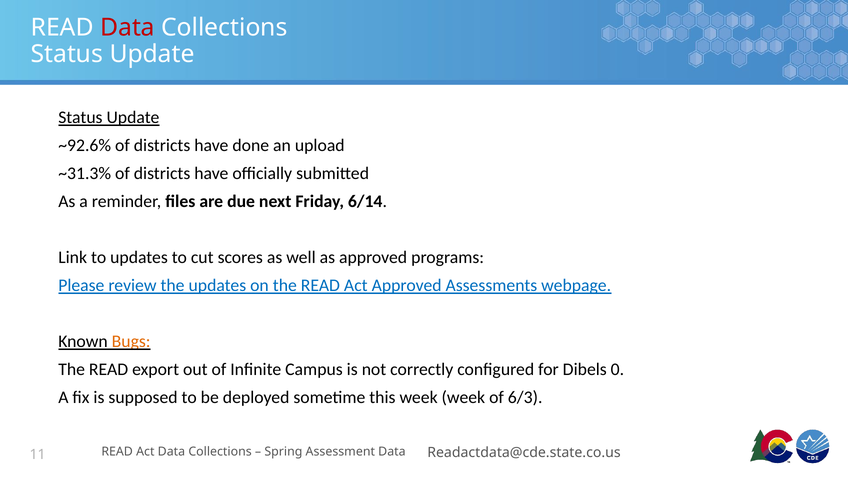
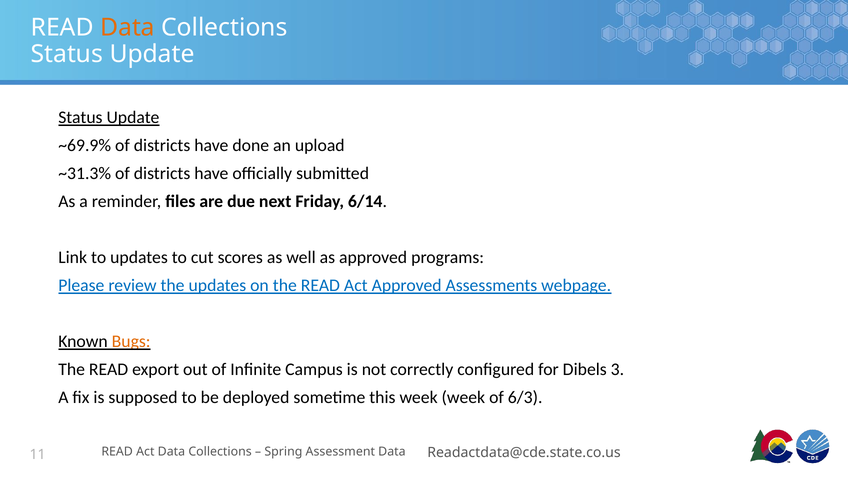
Data at (127, 27) colour: red -> orange
~92.6%: ~92.6% -> ~69.9%
0: 0 -> 3
